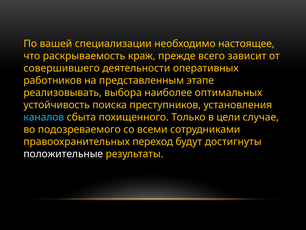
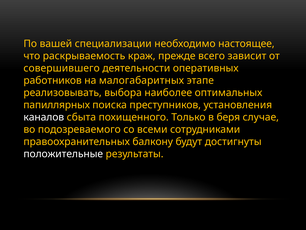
представленным: представленным -> малогабаритных
устойчивость: устойчивость -> папиллярных
каналов colour: light blue -> white
цели: цели -> беря
переход: переход -> балкону
